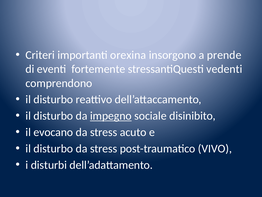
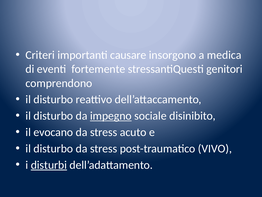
orexina: orexina -> causare
prende: prende -> medica
vedenti: vedenti -> genitori
disturbi underline: none -> present
